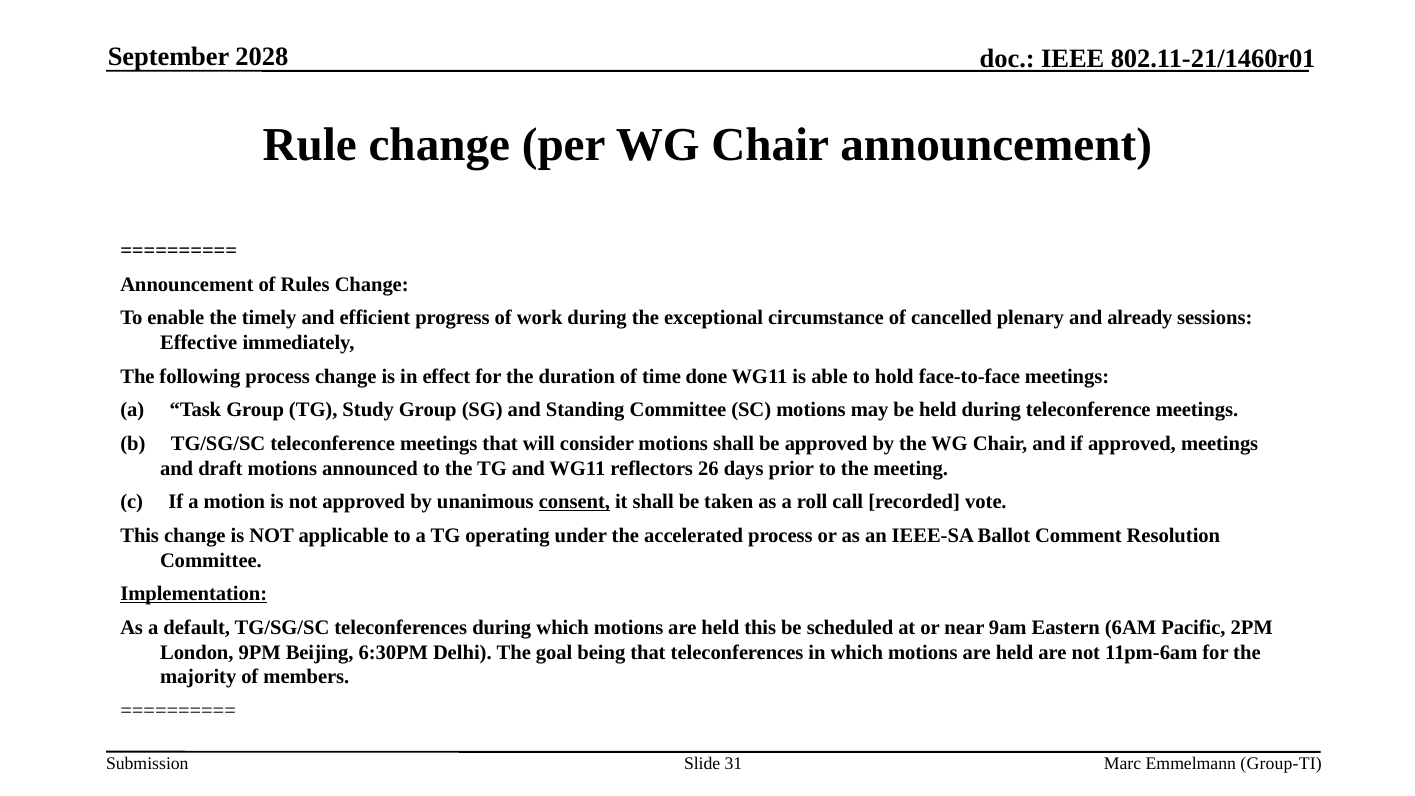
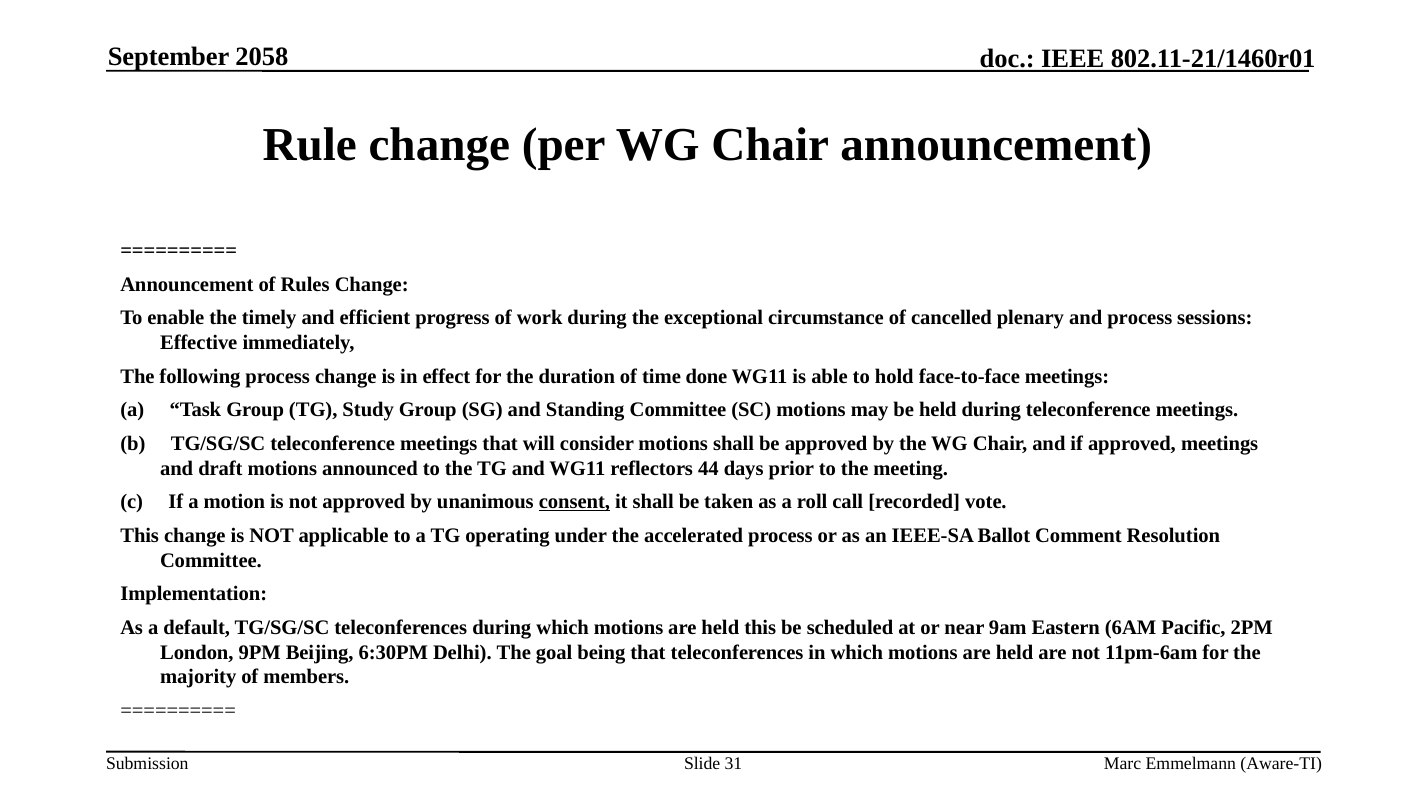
2028: 2028 -> 2058
and already: already -> process
26: 26 -> 44
Implementation underline: present -> none
Group-TI: Group-TI -> Aware-TI
